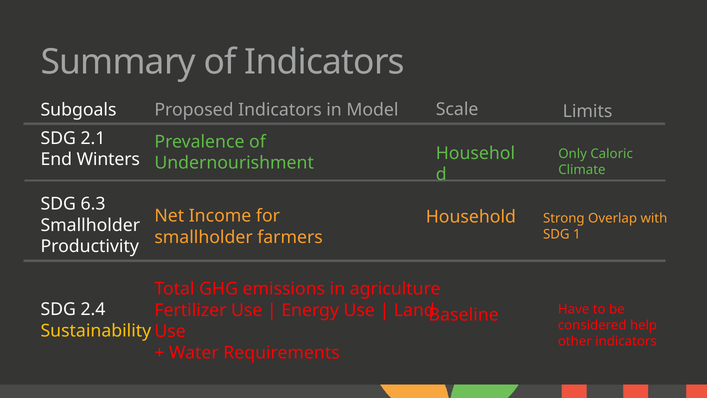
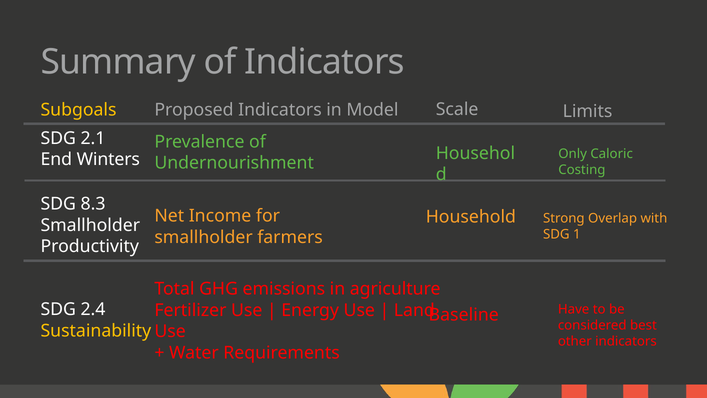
Subgoals colour: white -> yellow
Climate: Climate -> Costing
6.3: 6.3 -> 8.3
help: help -> best
